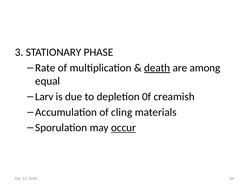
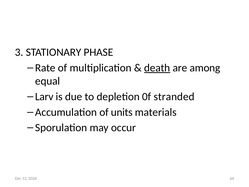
creamish: creamish -> stranded
cling: cling -> units
occur underline: present -> none
